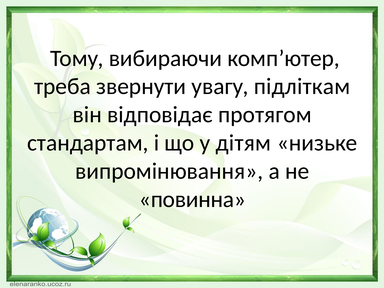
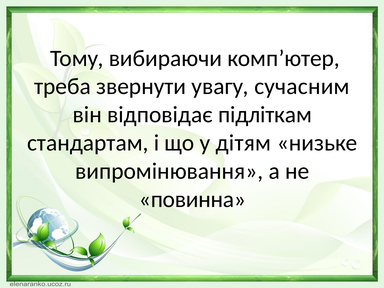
підліткам: підліткам -> сучасним
протягом: протягом -> підліткам
